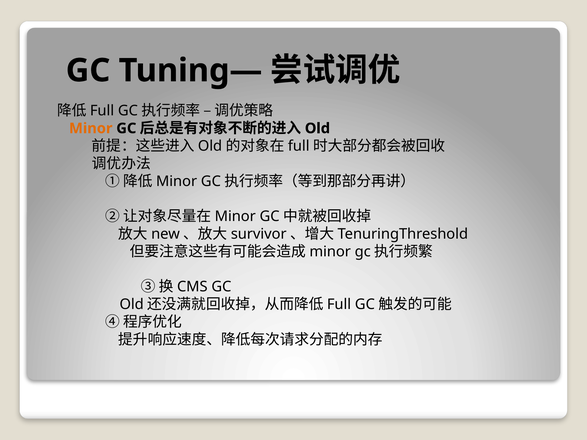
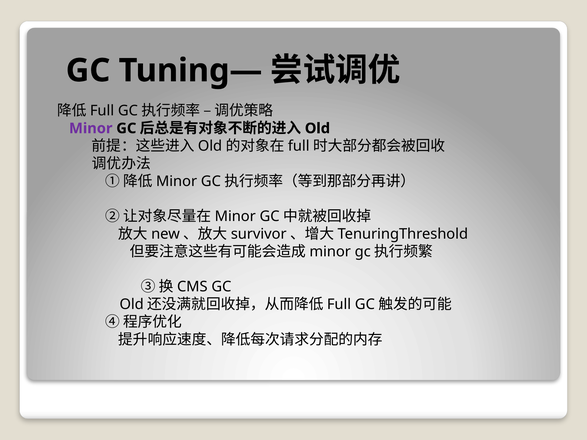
Minor colour: orange -> purple
